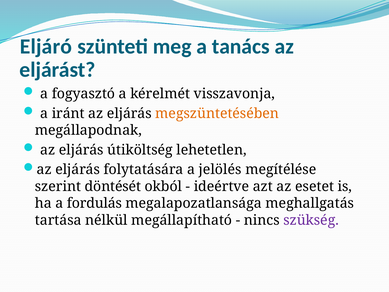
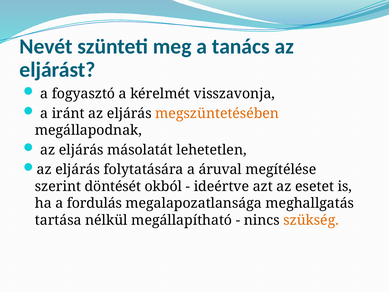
Eljáró: Eljáró -> Nevét
útiköltség: útiköltség -> másolatát
jelölés: jelölés -> áruval
szükség colour: purple -> orange
